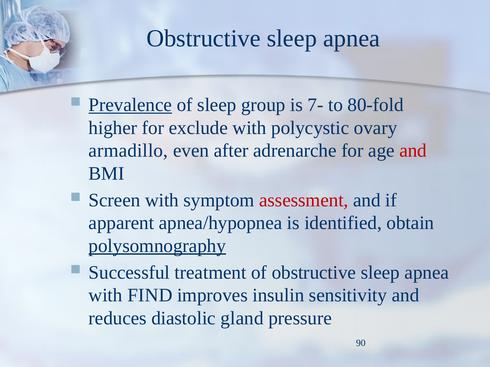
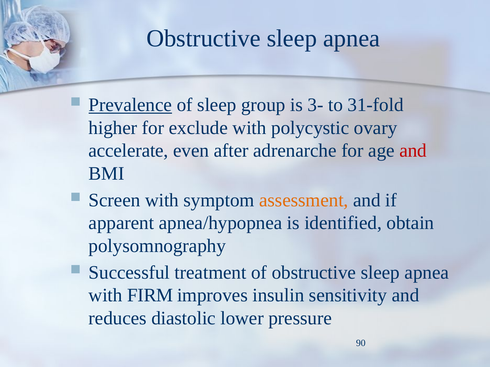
7-: 7- -> 3-
80-fold: 80-fold -> 31-fold
armadillo: armadillo -> accelerate
assessment colour: red -> orange
polysomnography underline: present -> none
FIND: FIND -> FIRM
gland: gland -> lower
